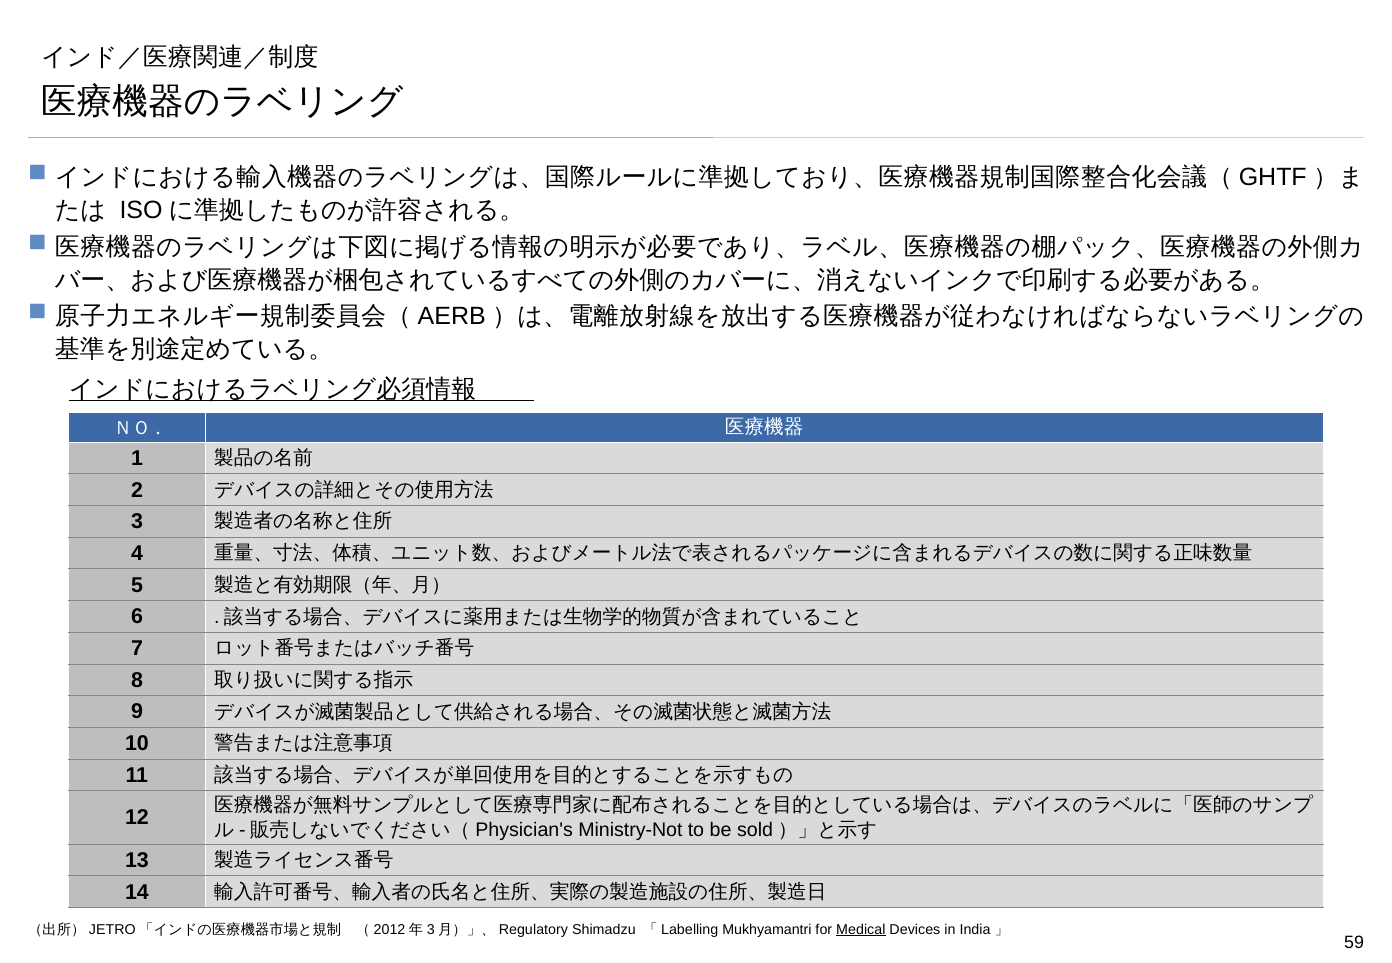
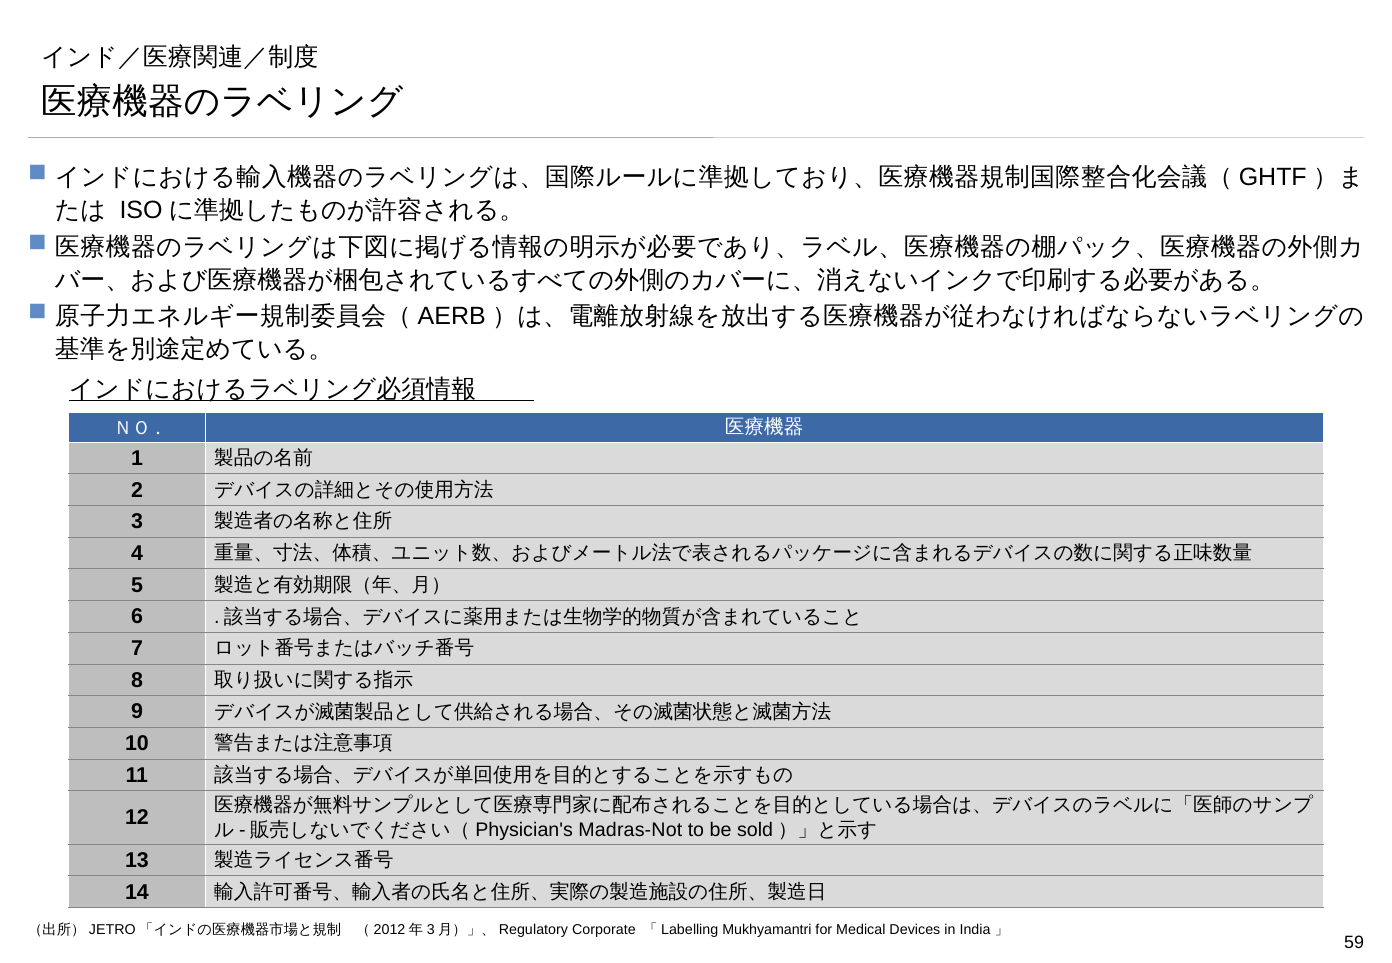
Ministry-Not: Ministry-Not -> Madras-Not
Shimadzu: Shimadzu -> Corporate
Medical underline: present -> none
